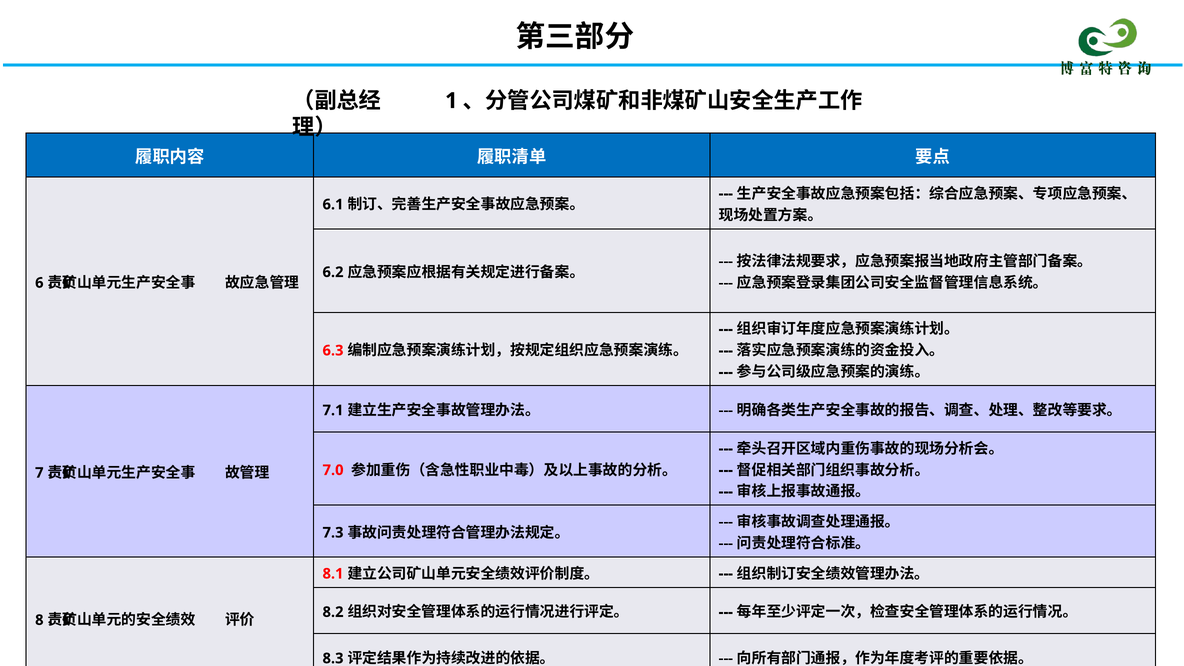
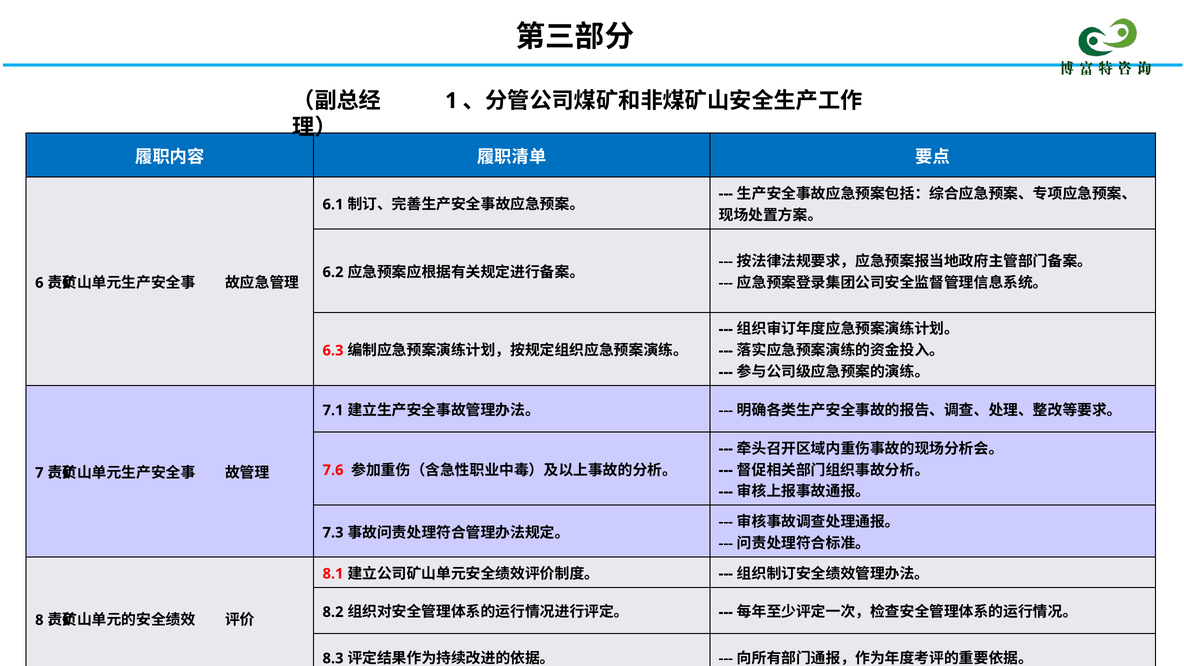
7.0: 7.0 -> 7.6
